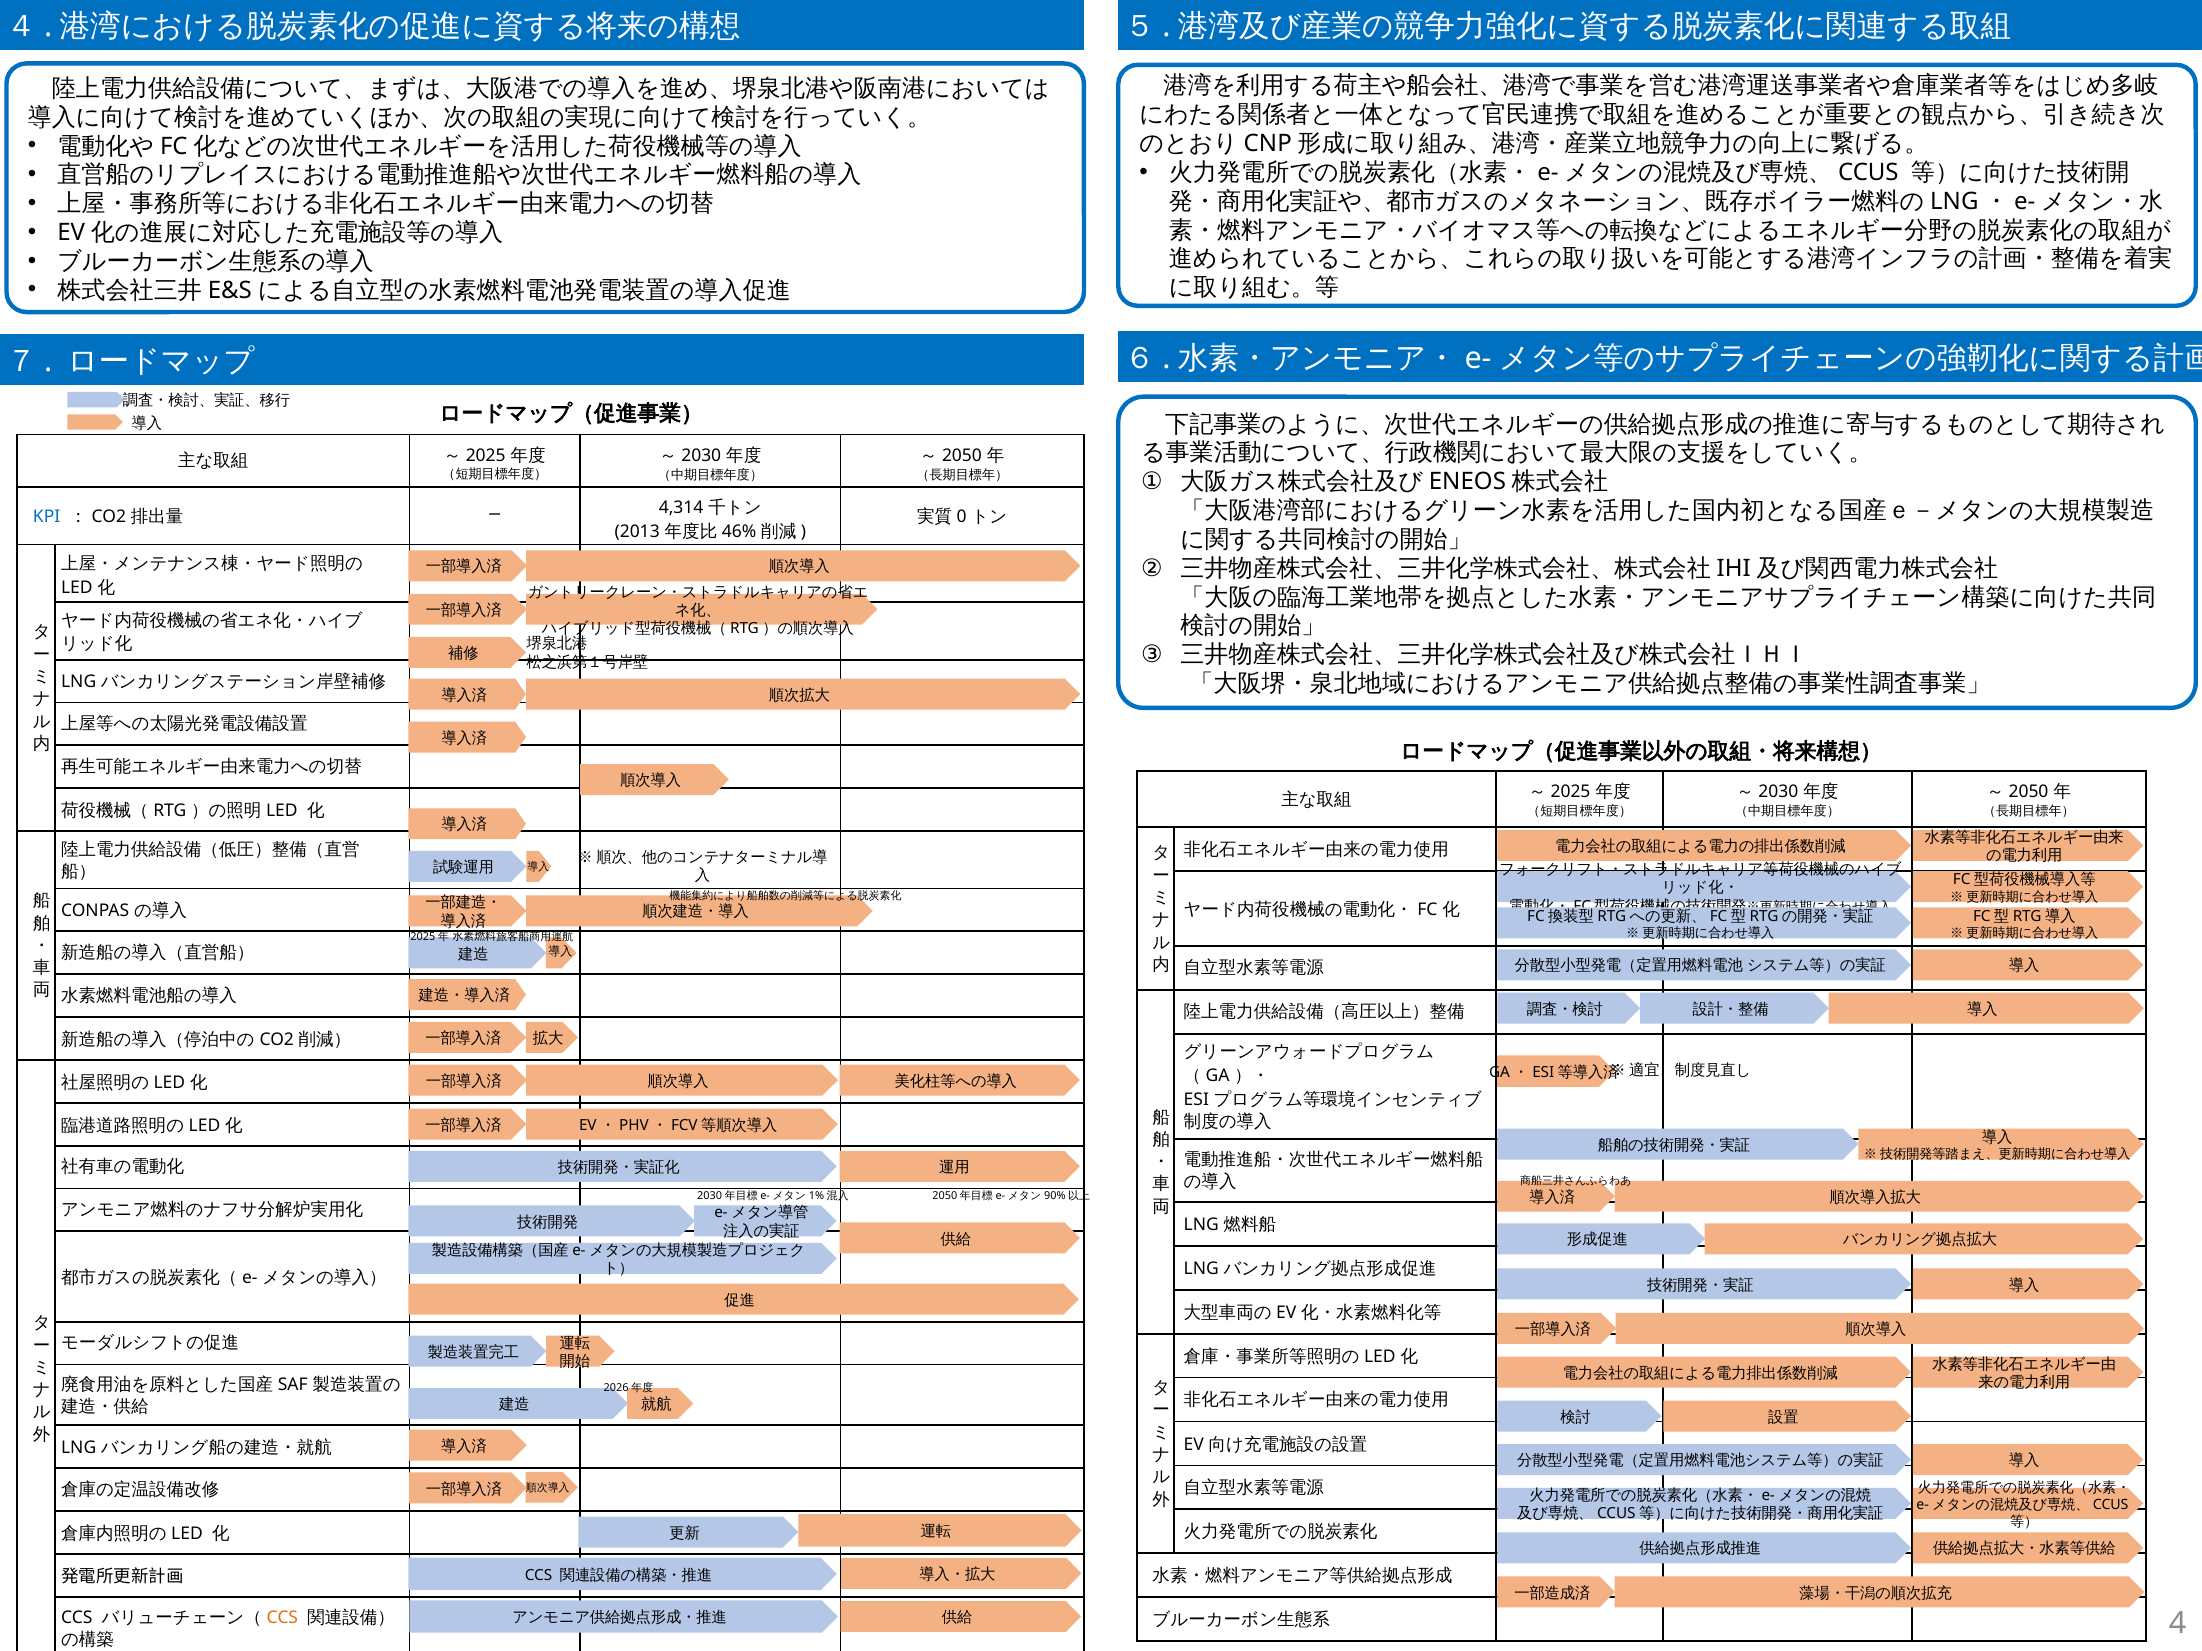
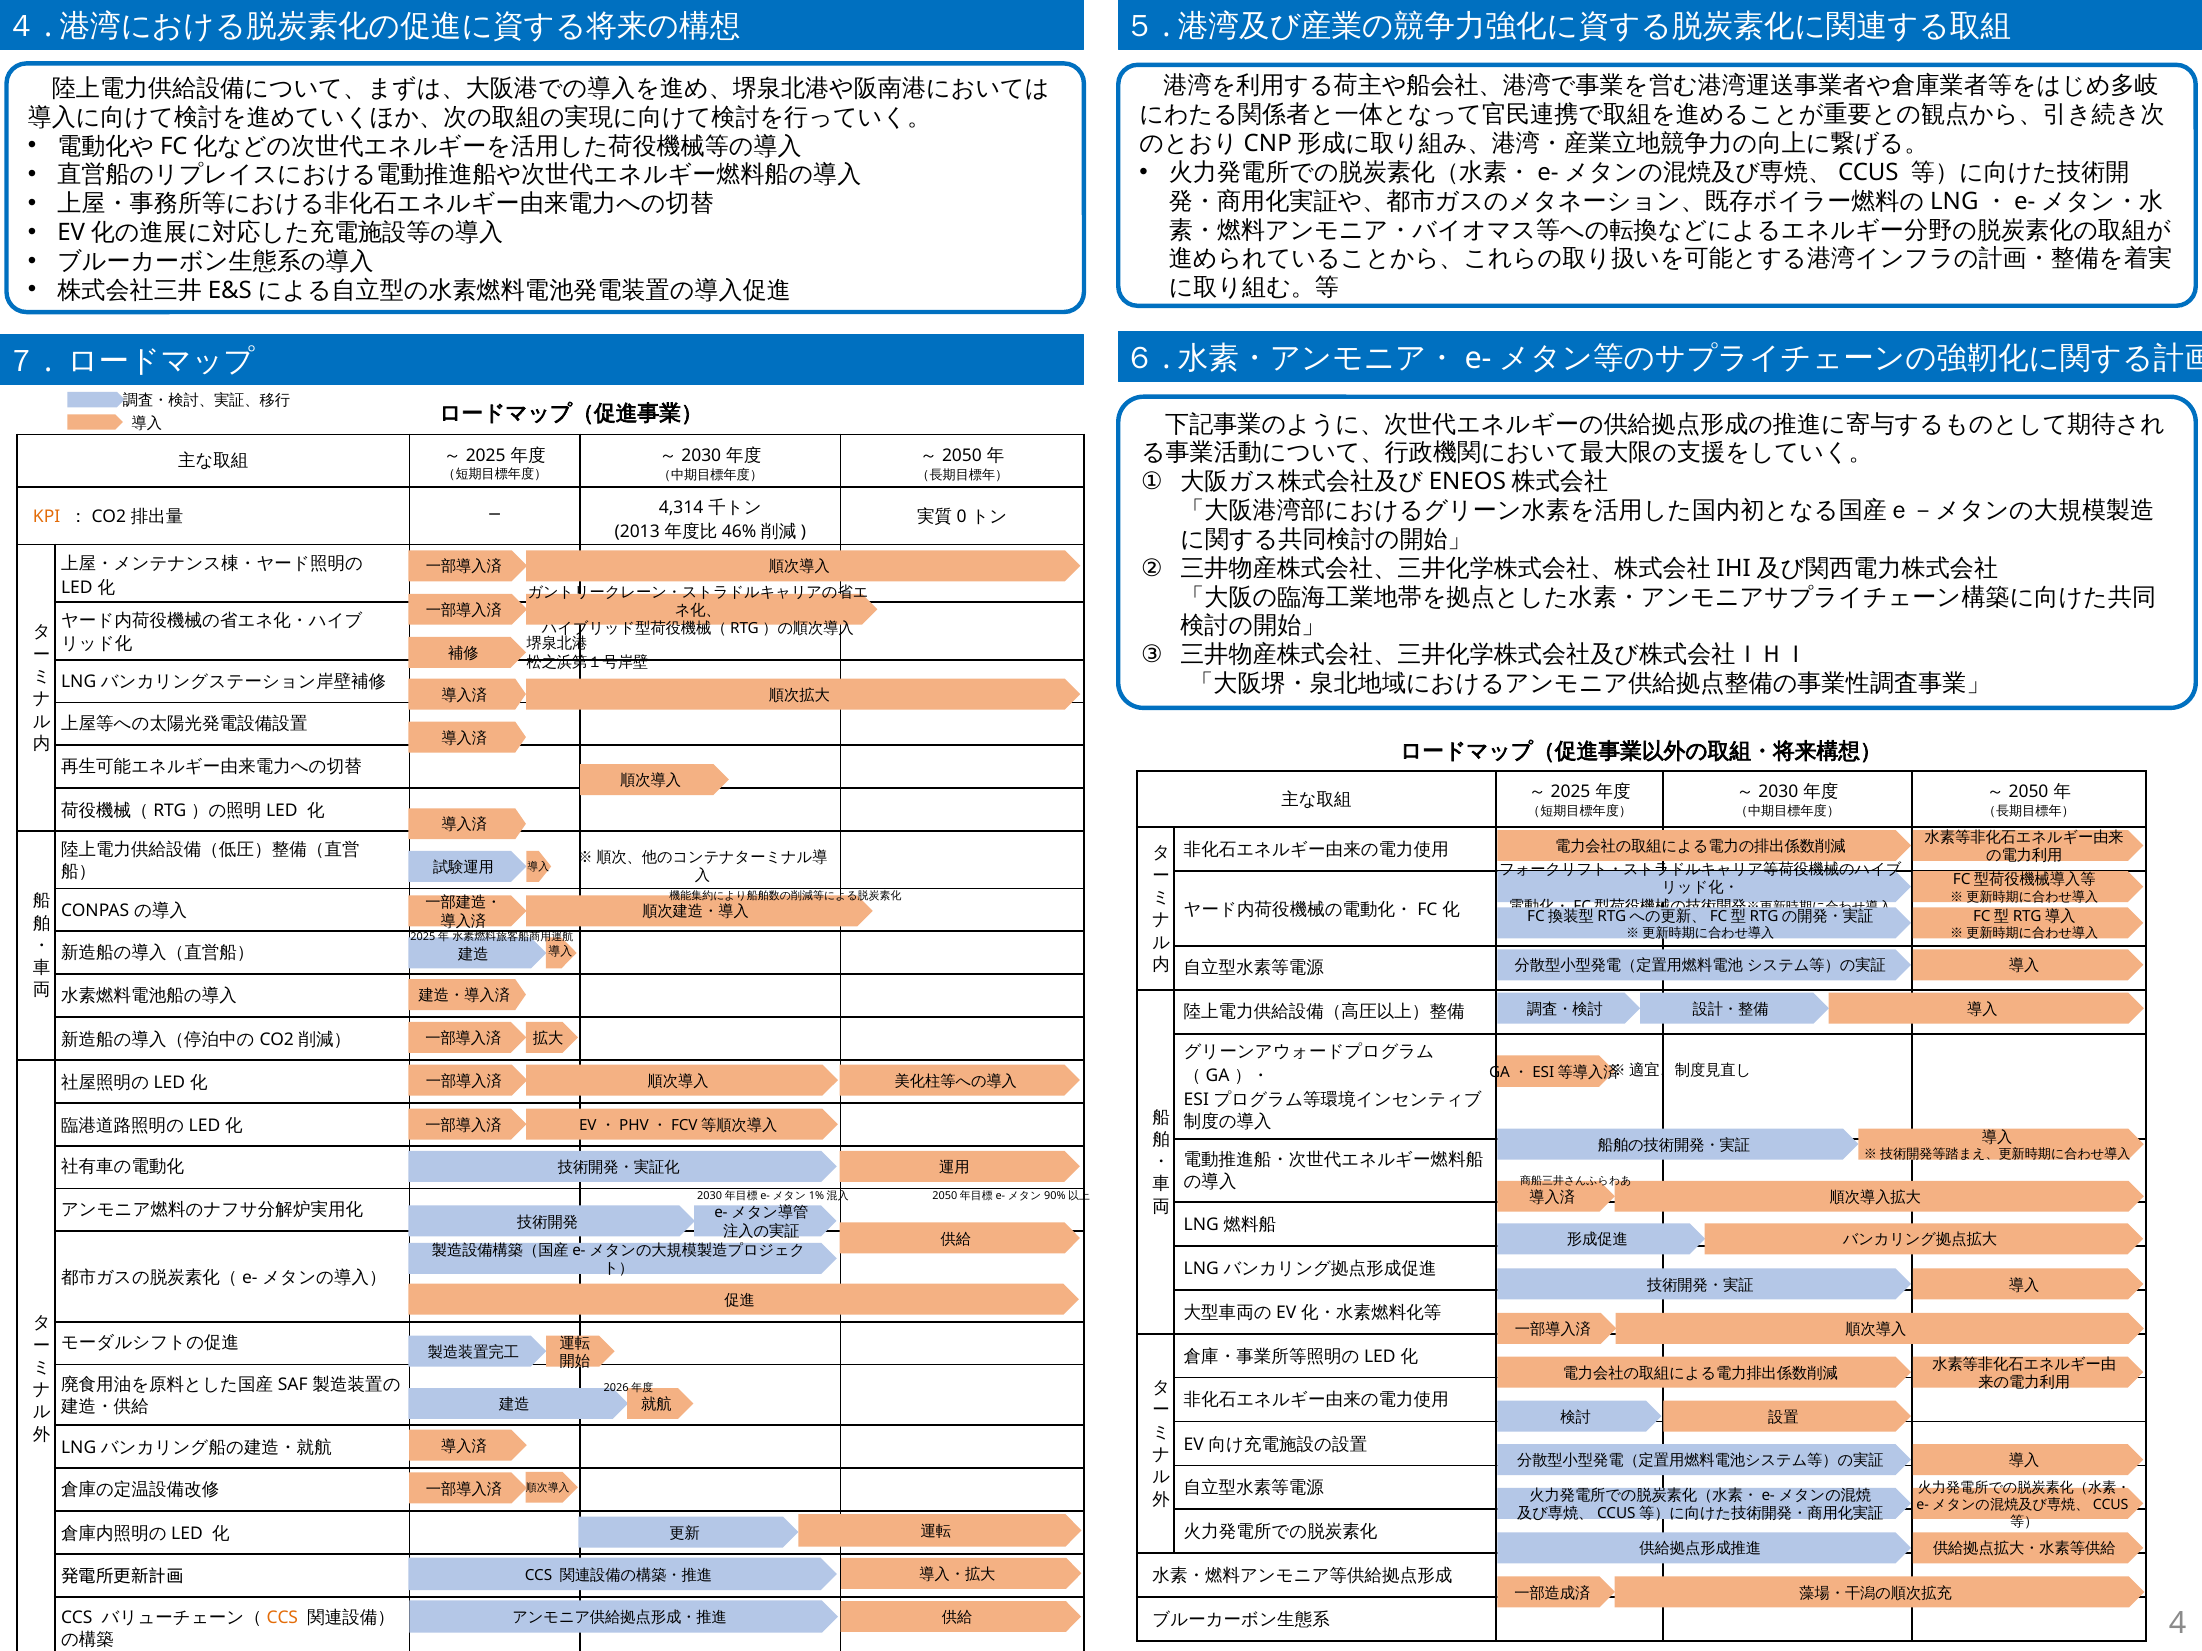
KPI colour: blue -> orange
